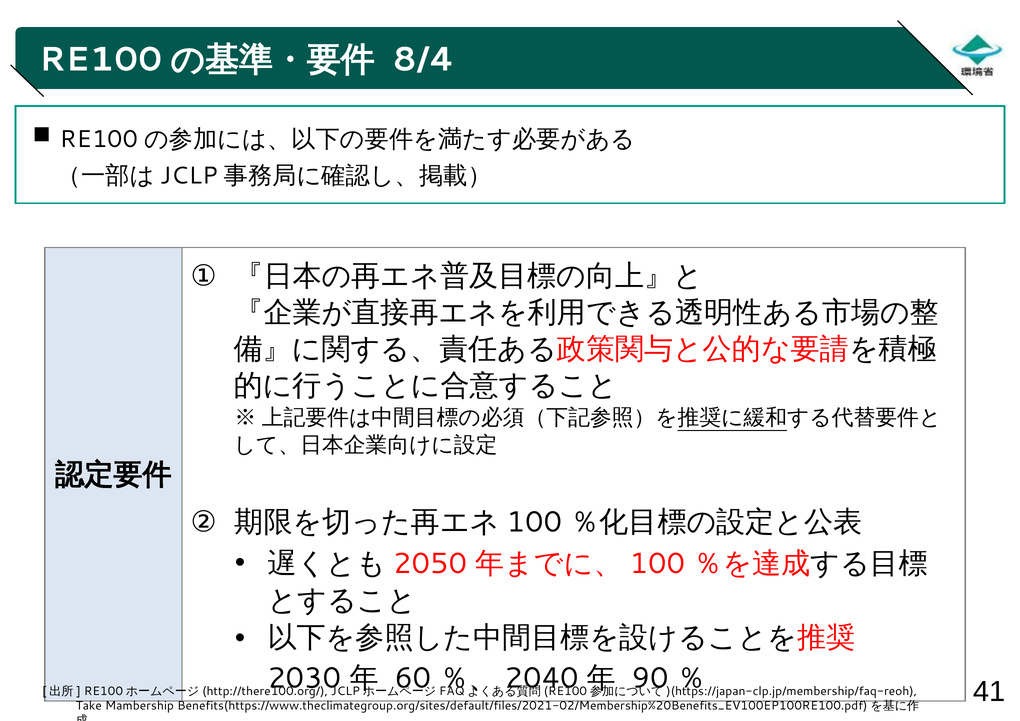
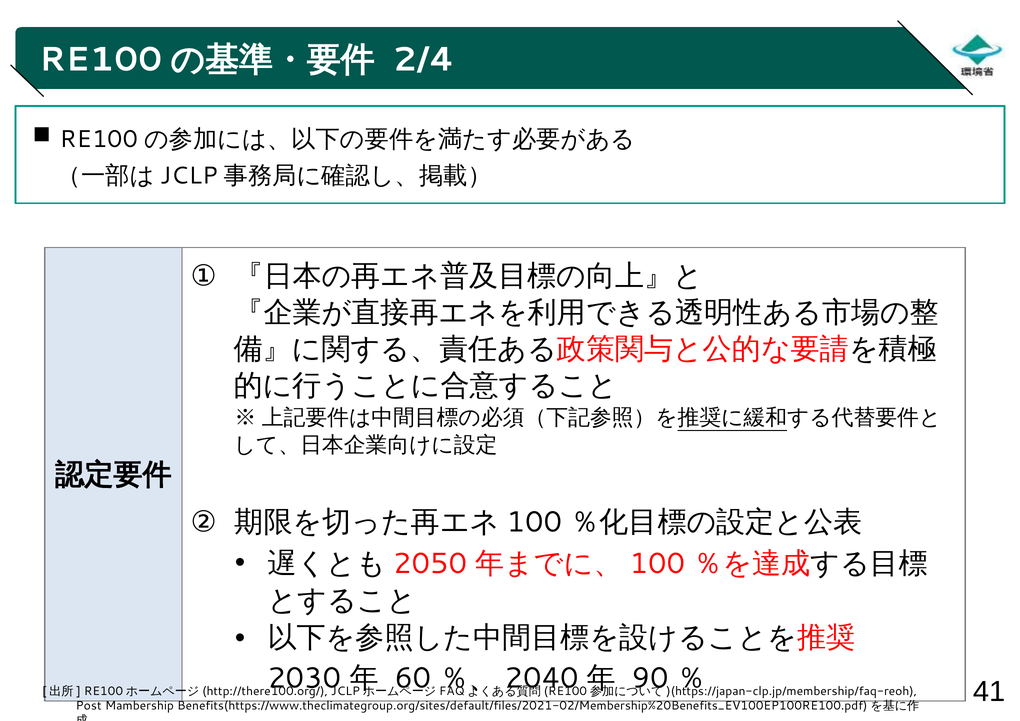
8/4: 8/4 -> 2/4
Take: Take -> Post
